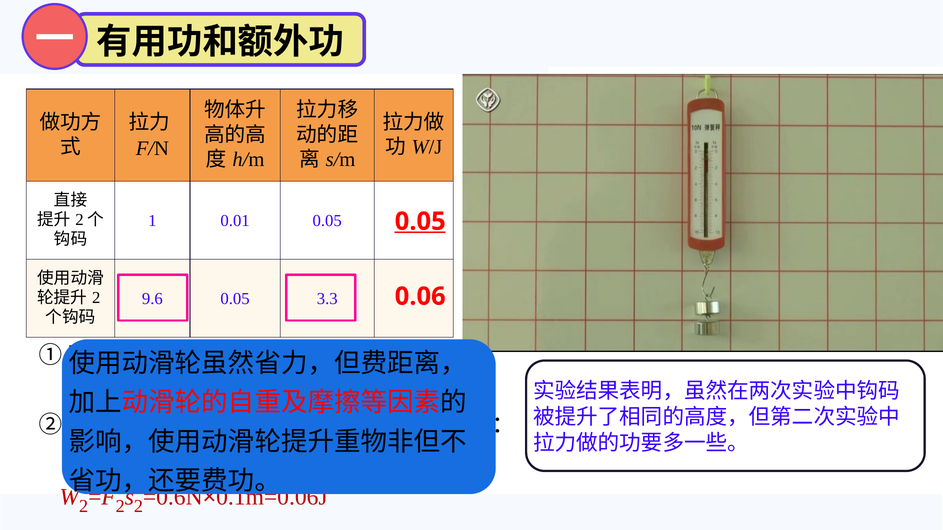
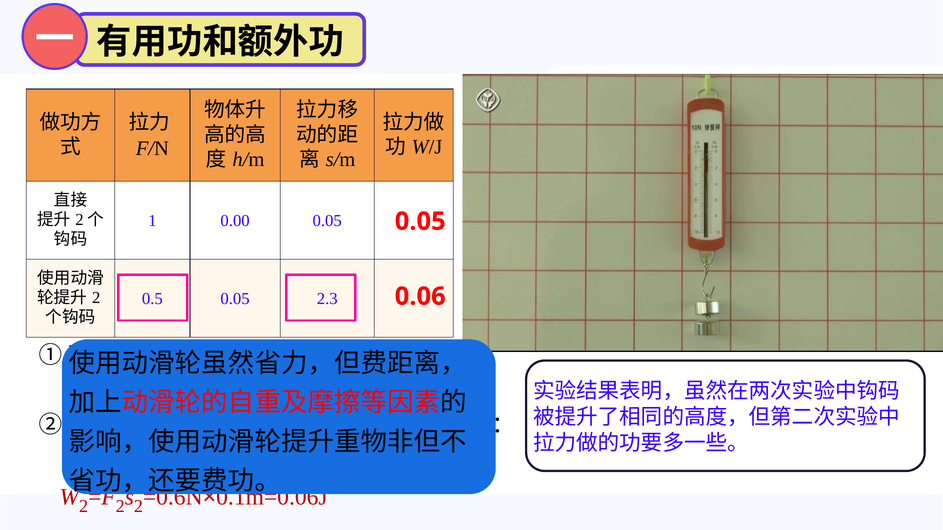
0.01: 0.01 -> 0.00
0.05 at (420, 222) underline: present -> none
9.6: 9.6 -> 0.5
3.3: 3.3 -> 2.3
